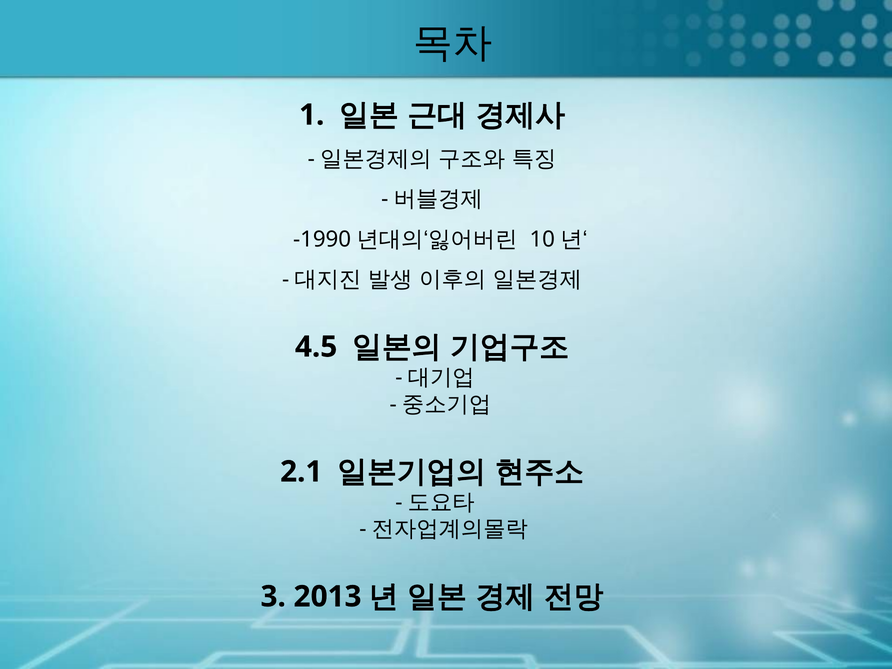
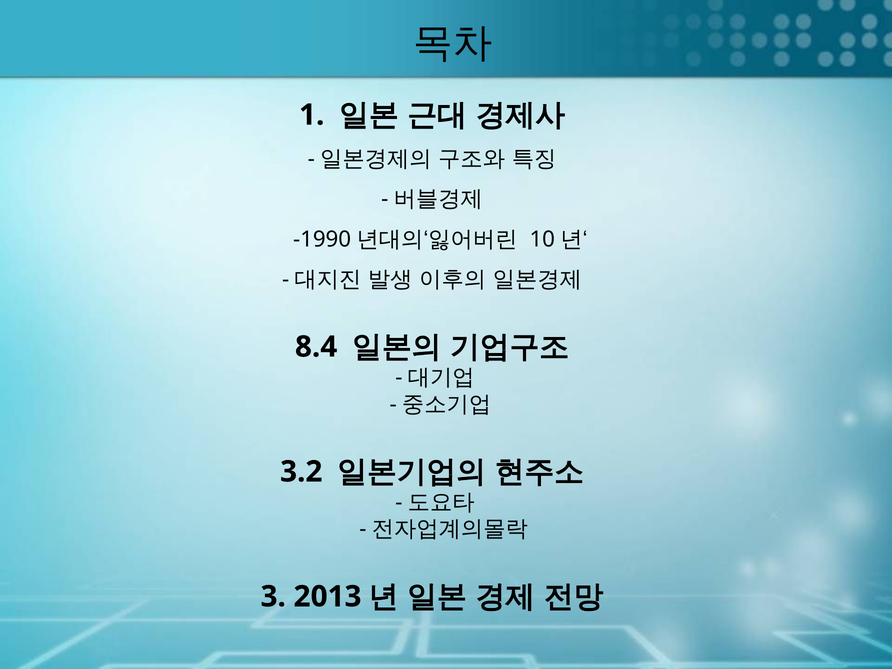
4.5: 4.5 -> 8.4
2.1: 2.1 -> 3.2
